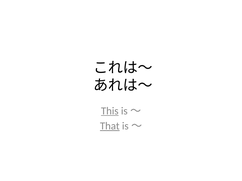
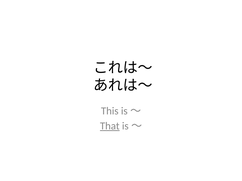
This underline: present -> none
